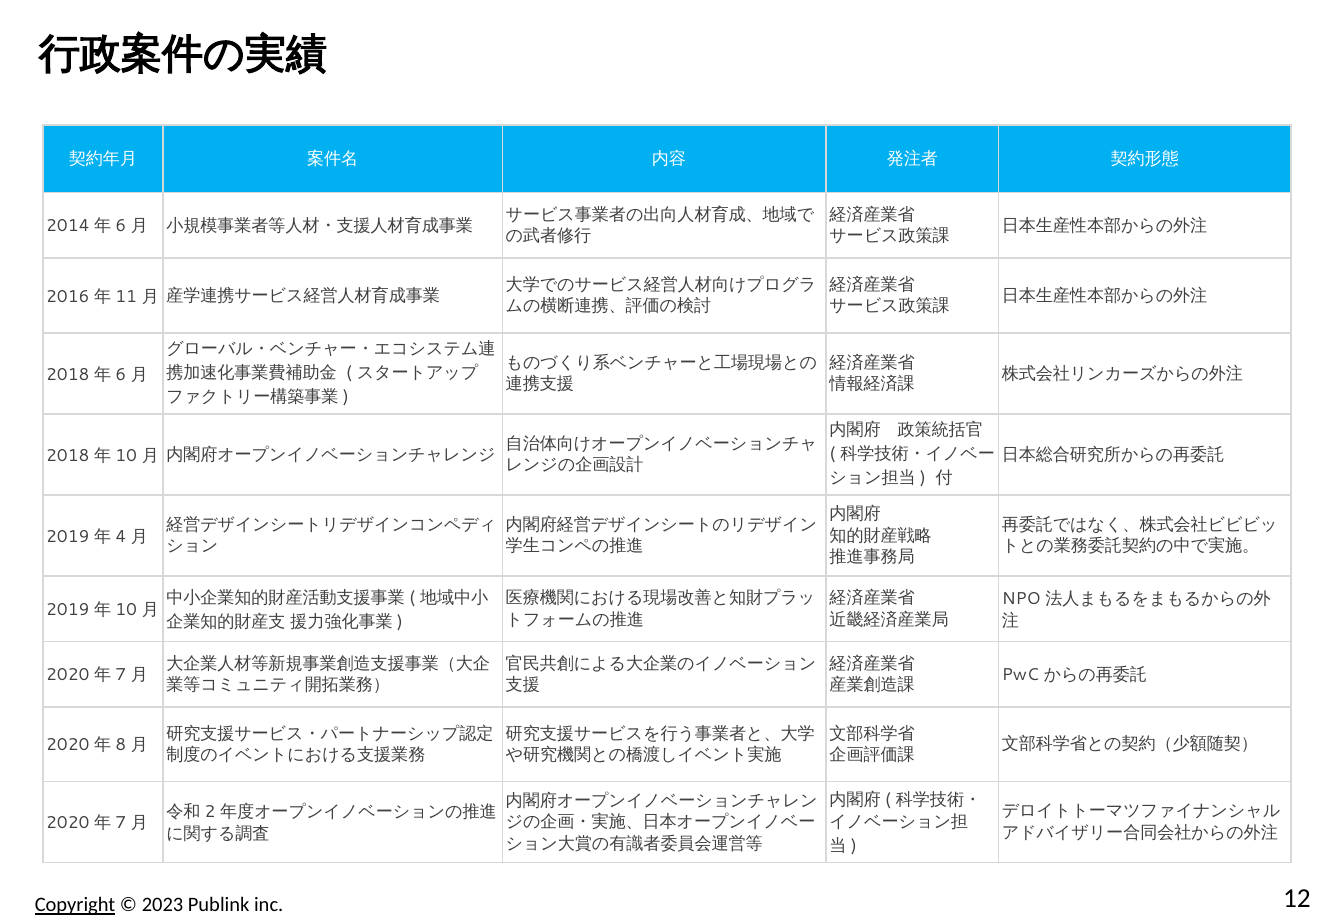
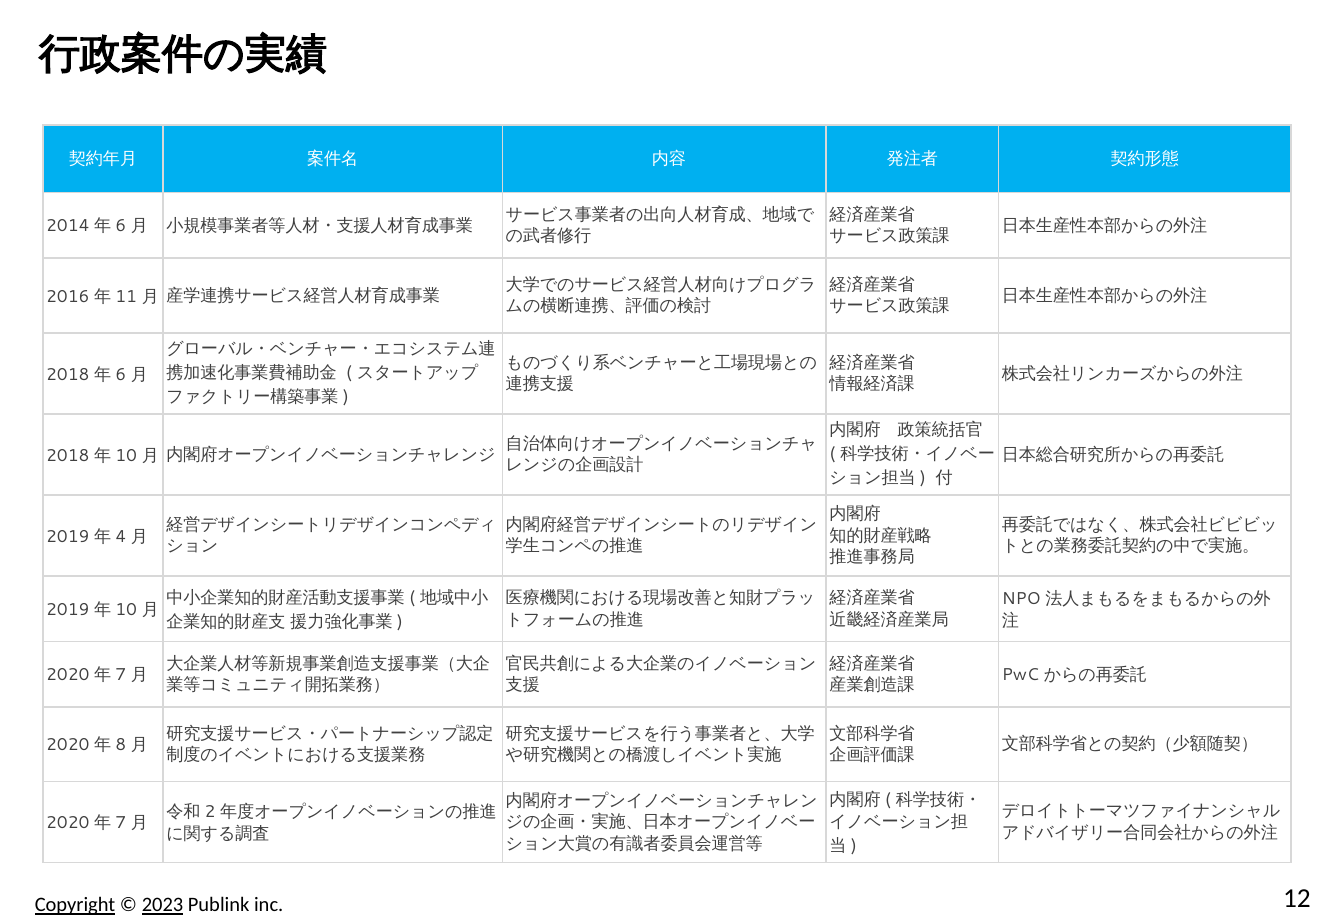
2023 underline: none -> present
